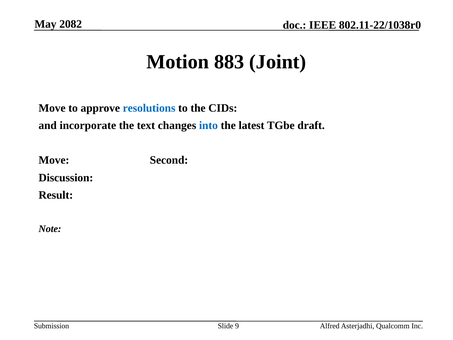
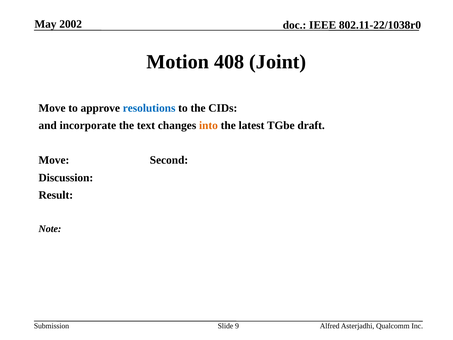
2082: 2082 -> 2002
883: 883 -> 408
into colour: blue -> orange
